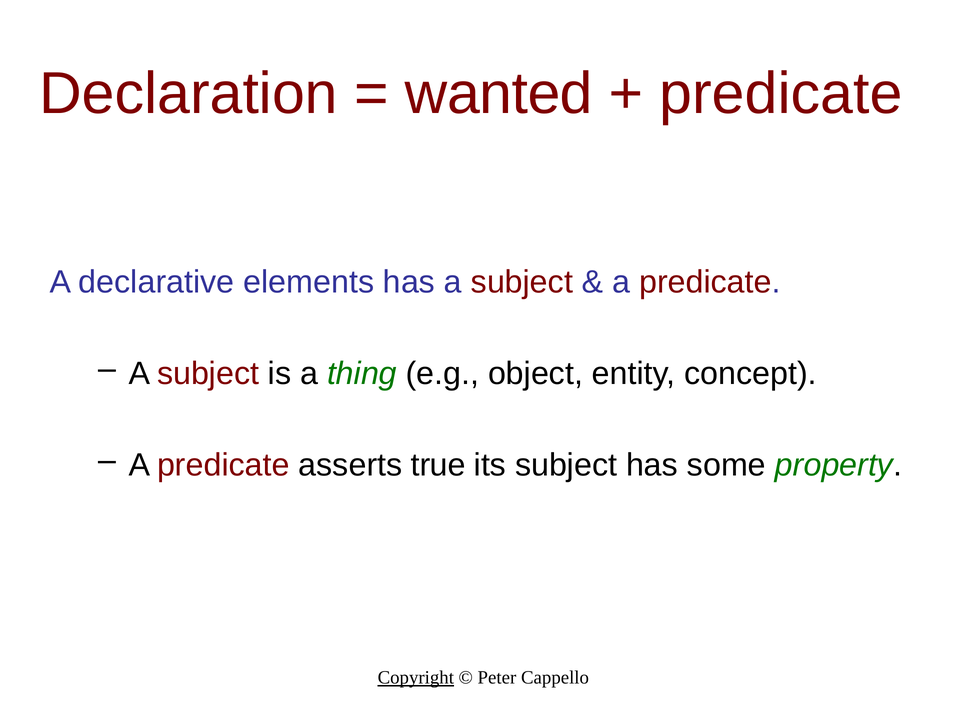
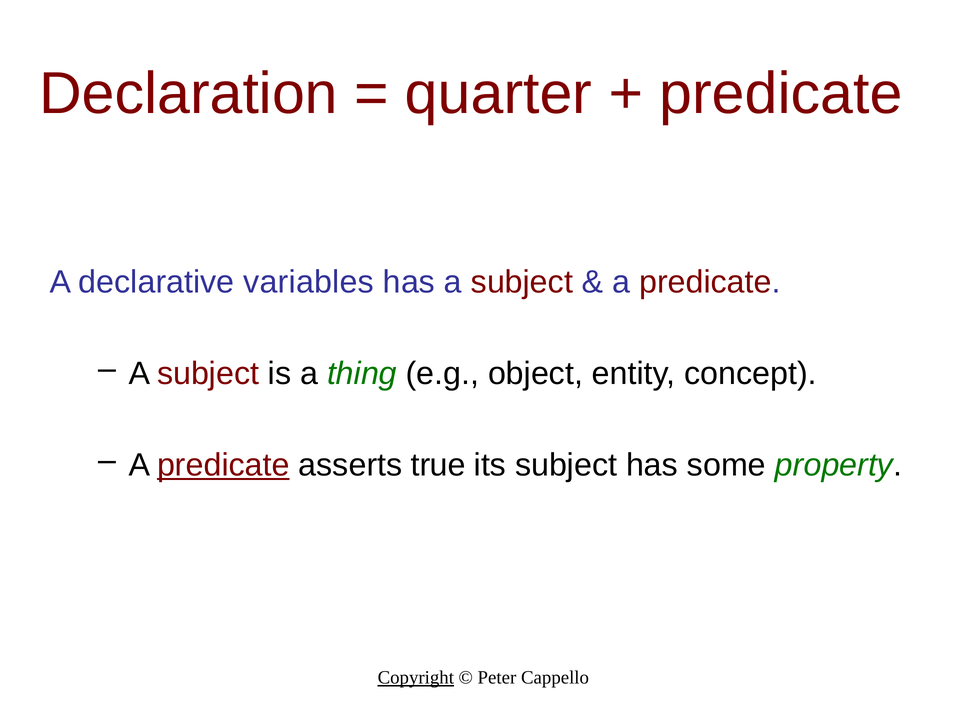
wanted: wanted -> quarter
elements: elements -> variables
predicate at (223, 465) underline: none -> present
